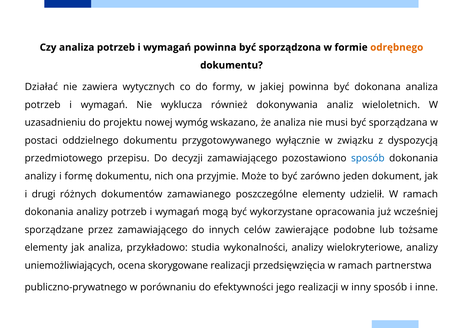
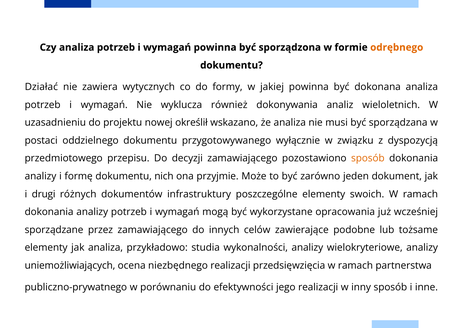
wymóg: wymóg -> określił
sposób at (368, 158) colour: blue -> orange
zamawianego: zamawianego -> infrastruktury
udzielił: udzielił -> swoich
skorygowane: skorygowane -> niezbędnego
